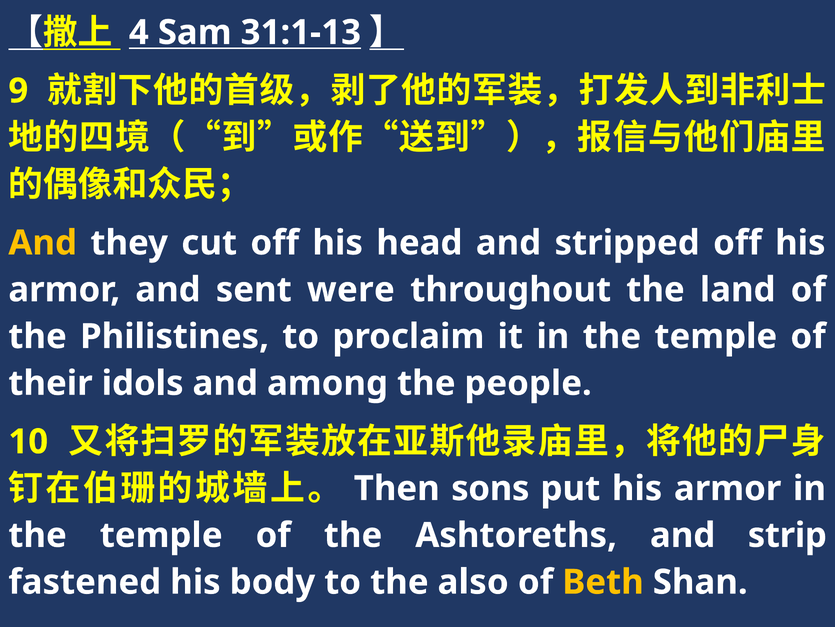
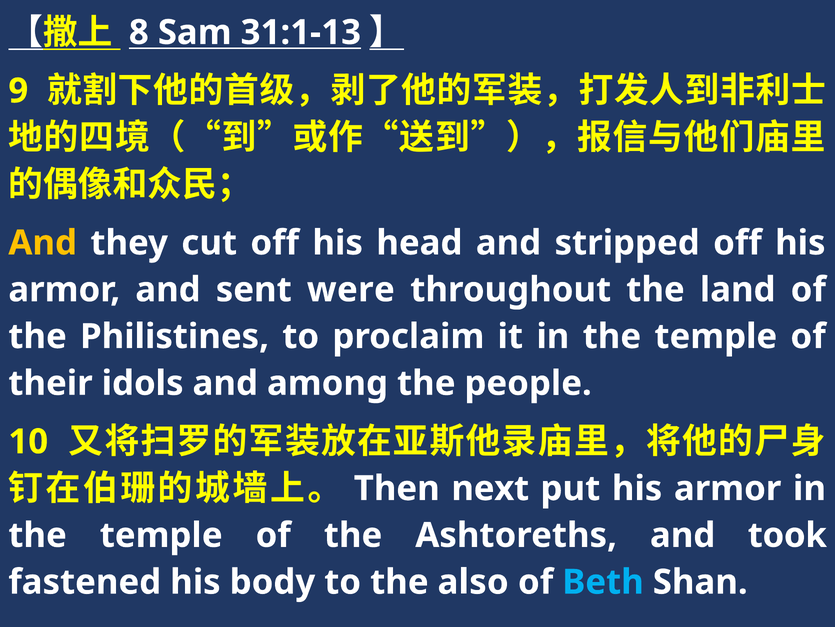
4: 4 -> 8
sons: sons -> next
strip: strip -> took
Beth colour: yellow -> light blue
